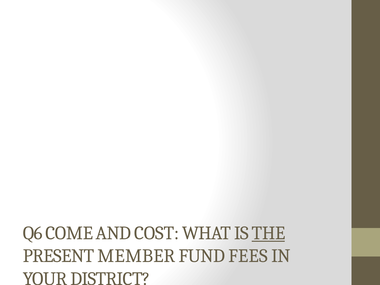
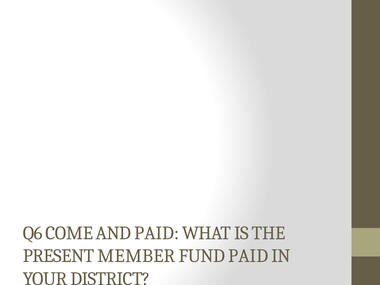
AND COST: COST -> PAID
THE underline: present -> none
FUND FEES: FEES -> PAID
